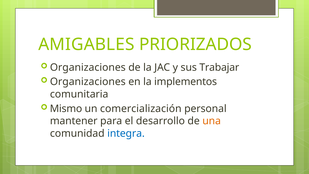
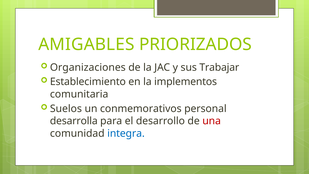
Organizaciones at (88, 82): Organizaciones -> Establecimiento
Mismo: Mismo -> Suelos
comercialización: comercialización -> conmemorativos
mantener: mantener -> desarrolla
una colour: orange -> red
